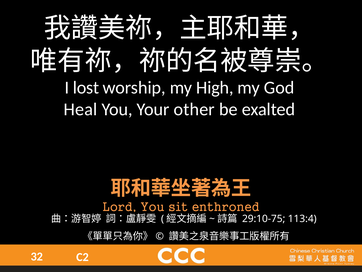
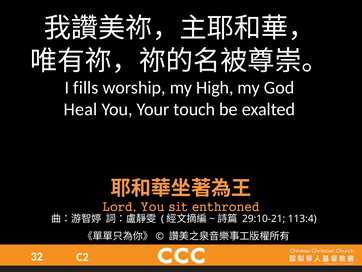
lost: lost -> fills
other: other -> touch
29:10-75: 29:10-75 -> 29:10-21
